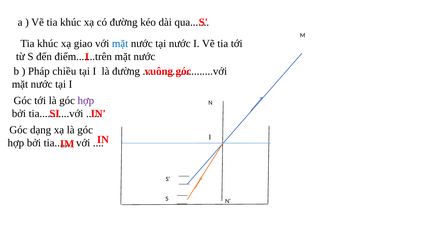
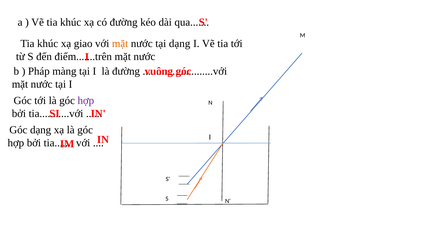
mặt at (120, 44) colour: blue -> orange
tại nước: nước -> dạng
chiều: chiều -> màng
